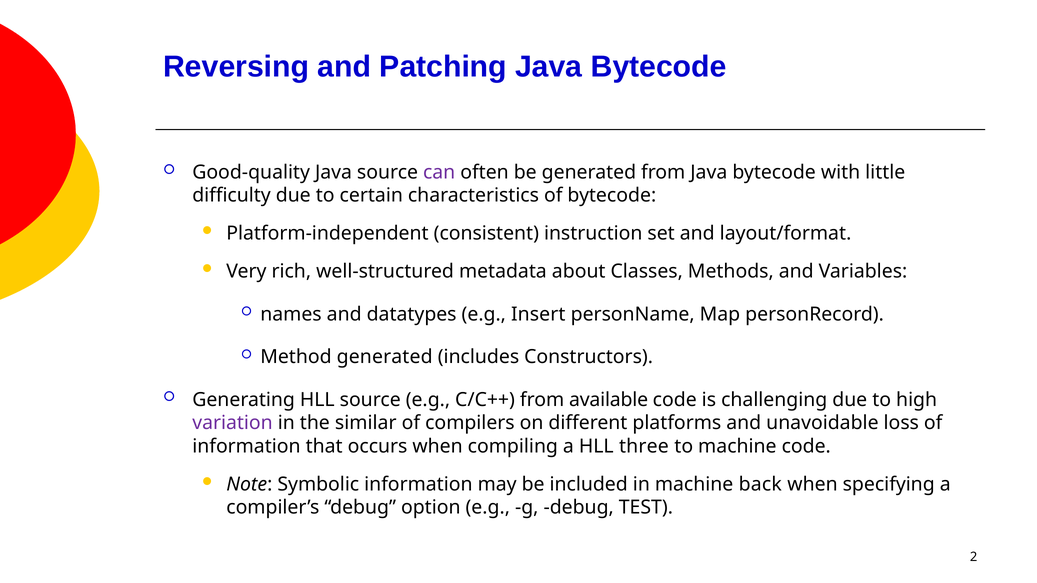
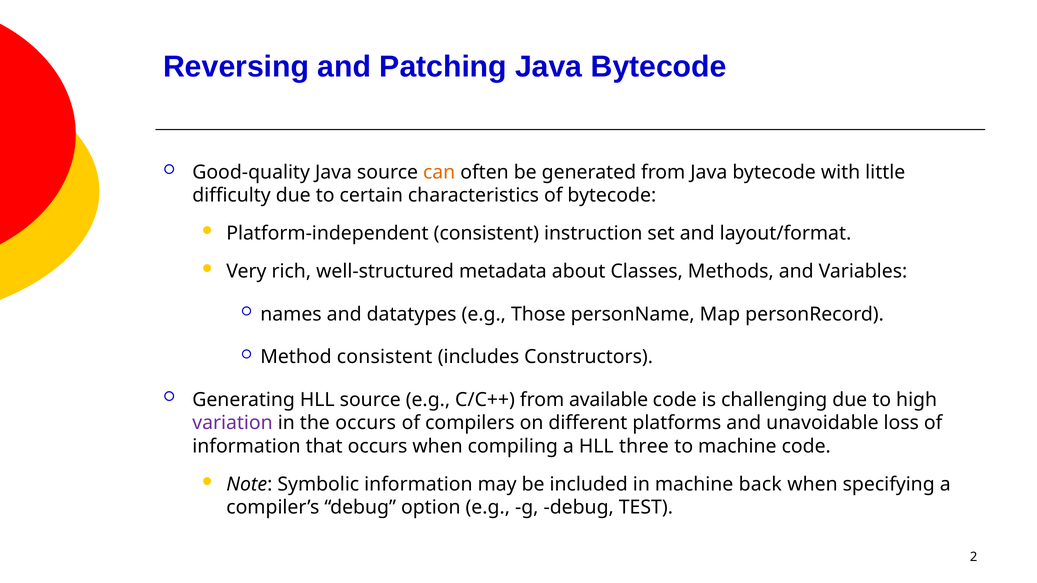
can colour: purple -> orange
Insert: Insert -> Those
Method generated: generated -> consistent
the similar: similar -> occurs
